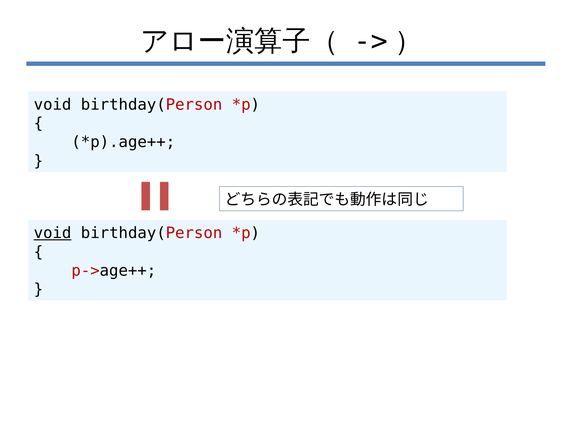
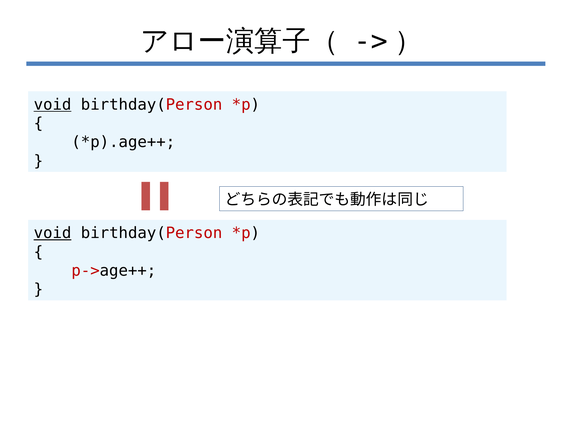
void at (53, 105) underline: none -> present
